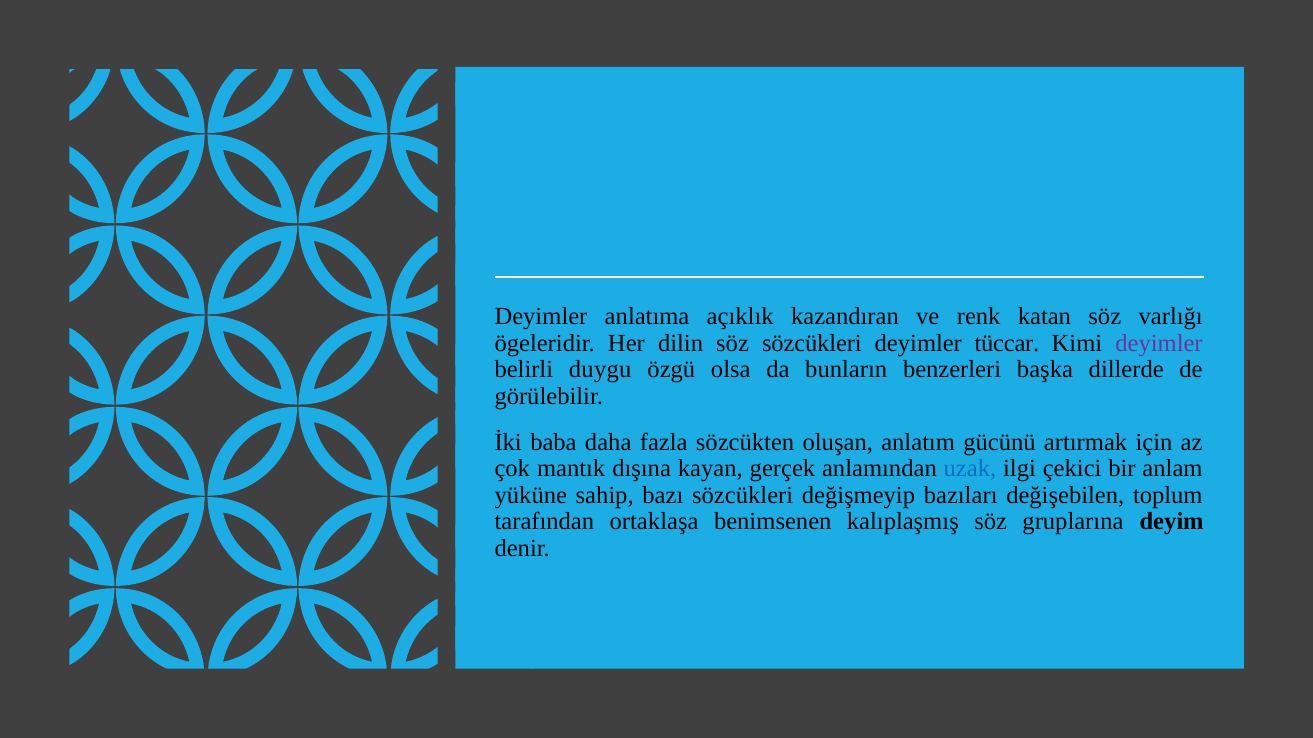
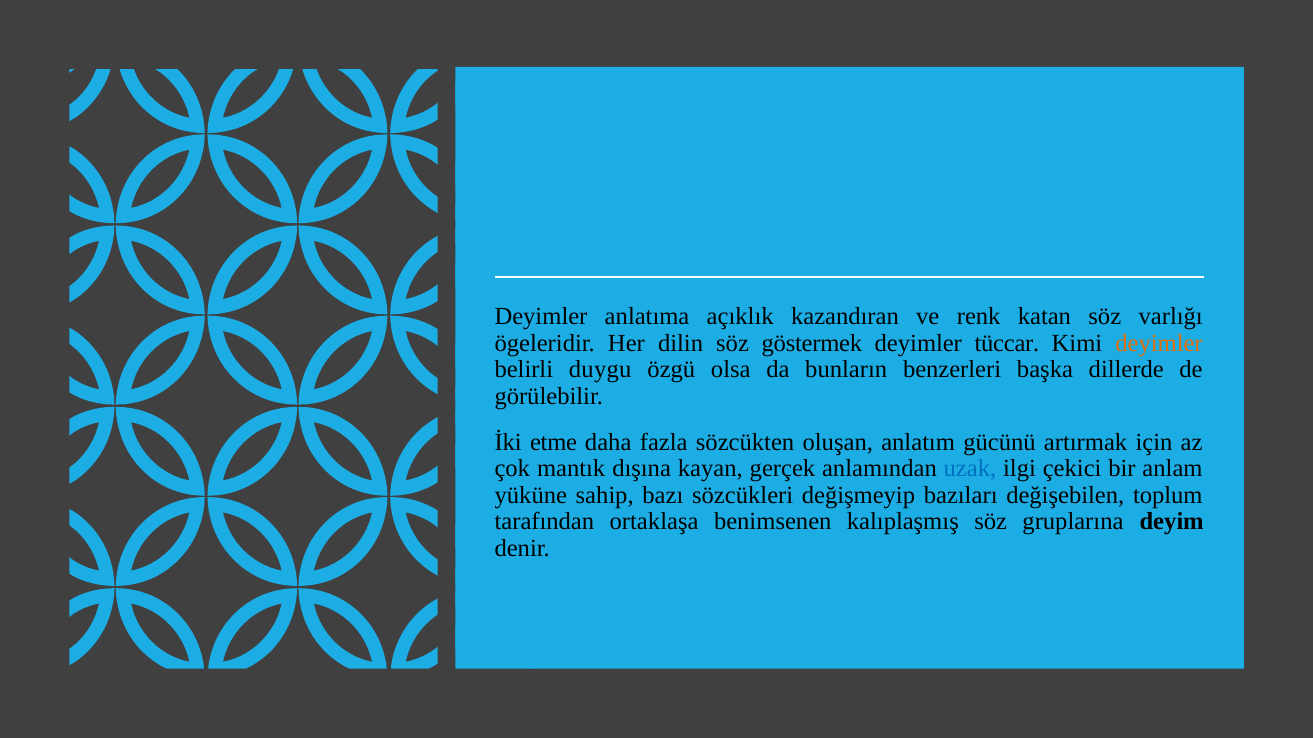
söz sözcükleri: sözcükleri -> göstermek
deyimler at (1159, 343) colour: purple -> orange
baba: baba -> etme
